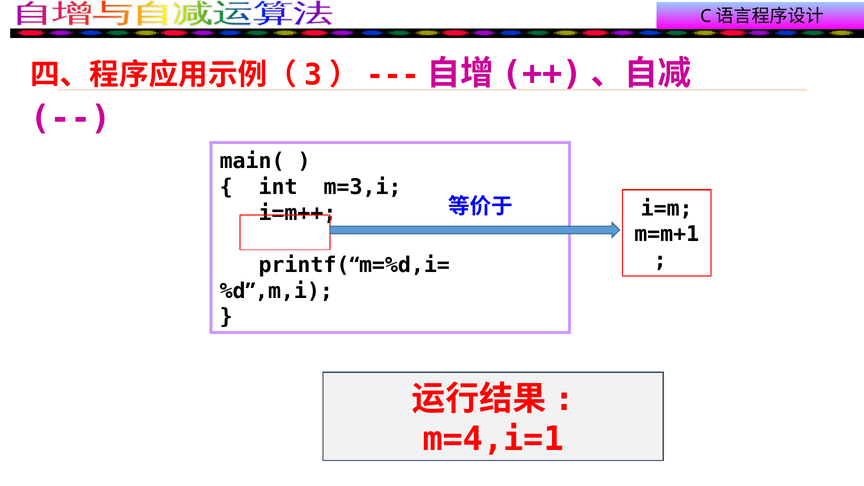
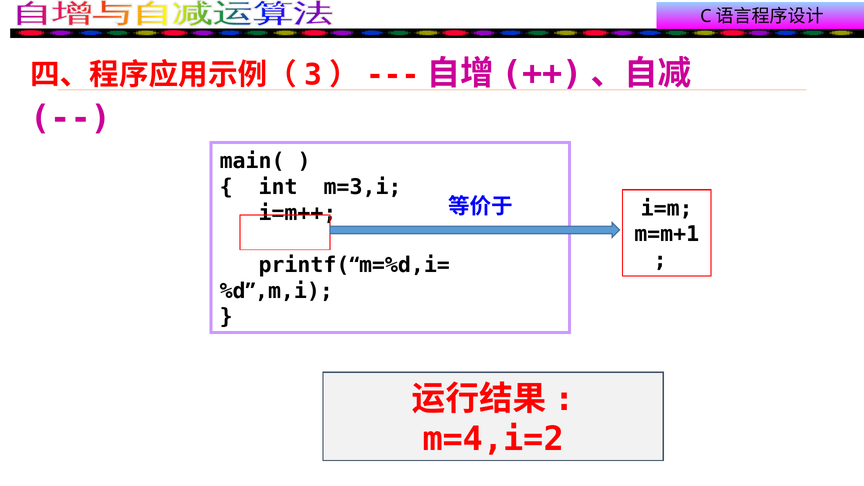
m=4,i=1: m=4,i=1 -> m=4,i=2
